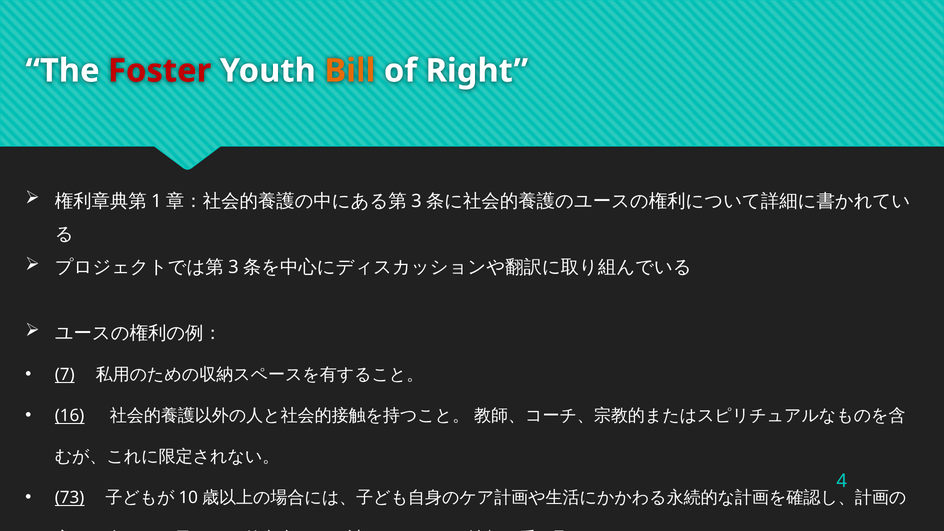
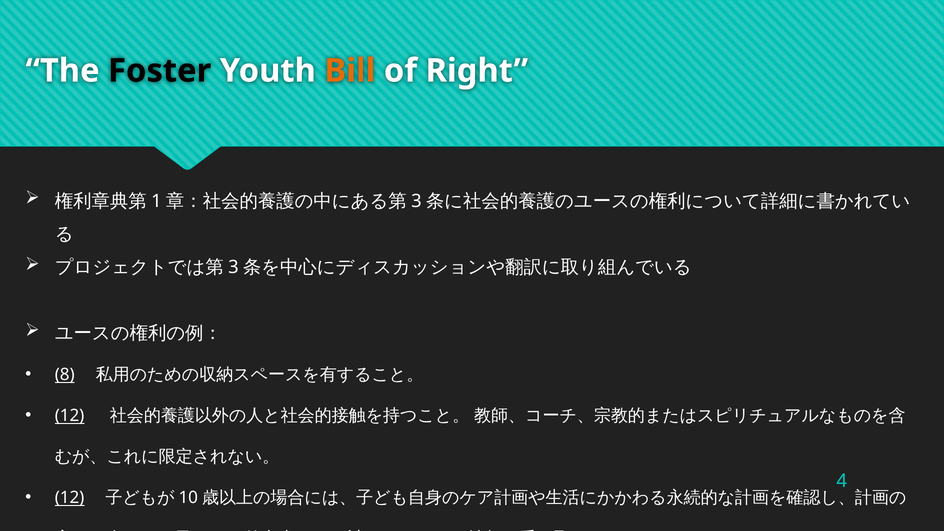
Foster colour: red -> black
7: 7 -> 8
16 at (70, 416): 16 -> 12
73 at (70, 498): 73 -> 12
